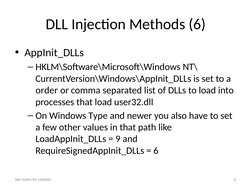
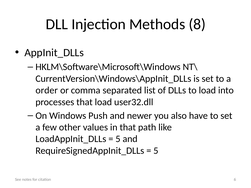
Methods 6: 6 -> 8
Type: Type -> Push
9 at (118, 139): 9 -> 5
6 at (156, 151): 6 -> 5
